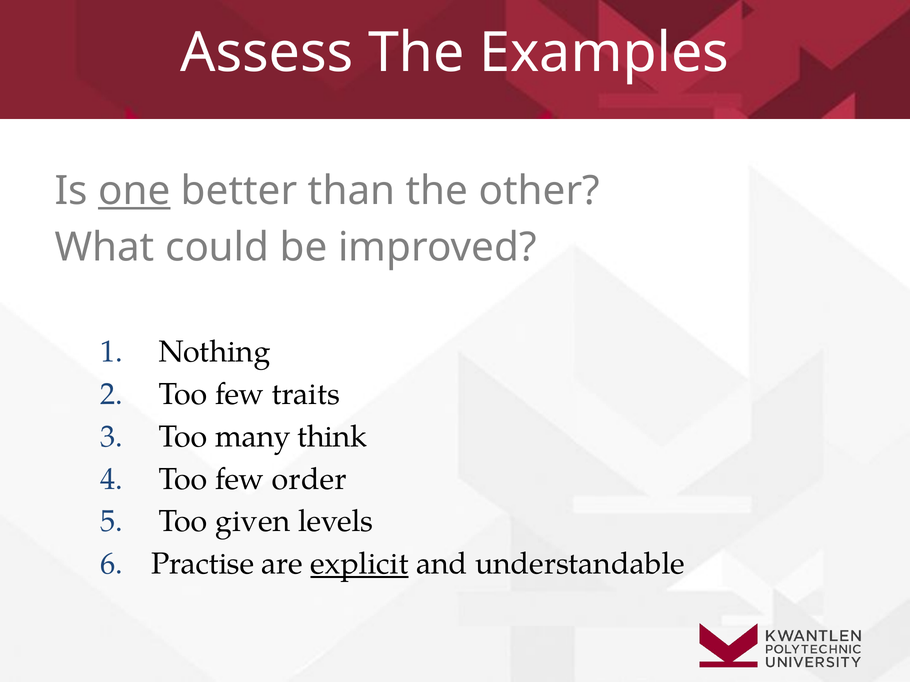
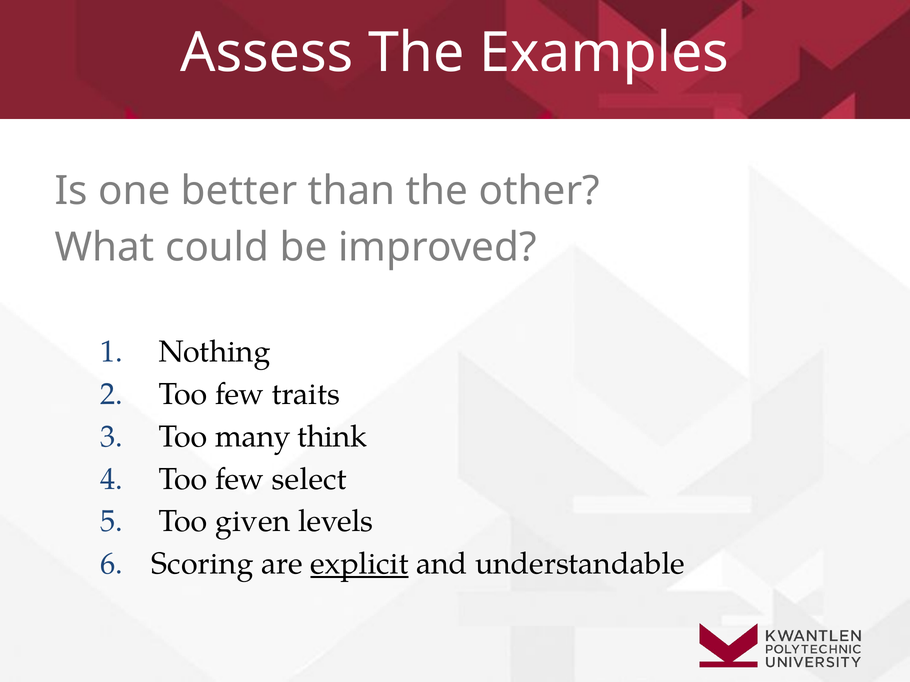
one underline: present -> none
order: order -> select
Practise: Practise -> Scoring
